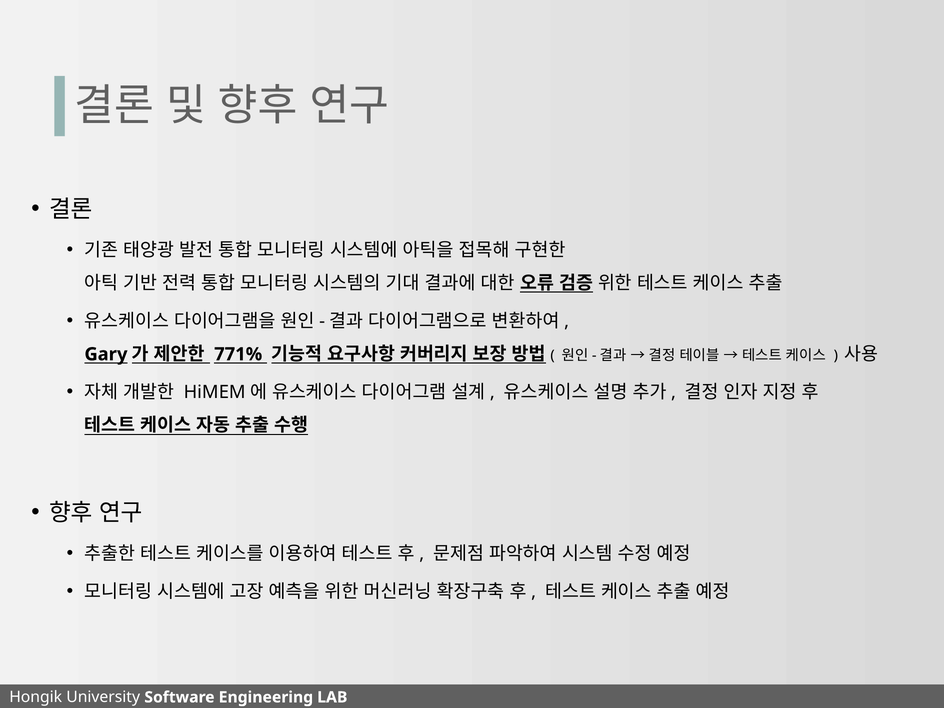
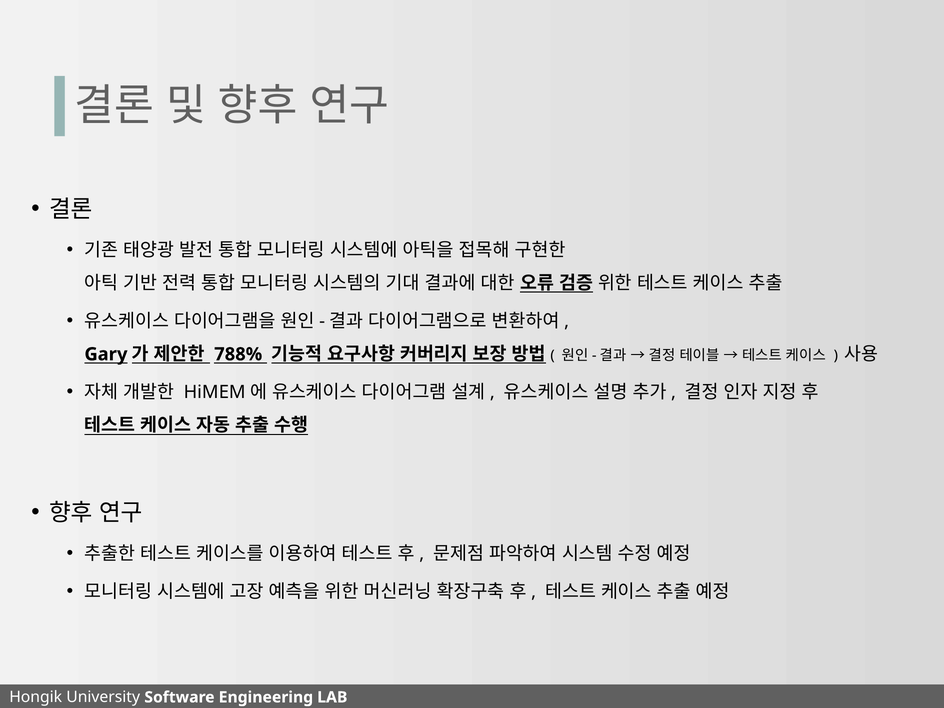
771%: 771% -> 788%
